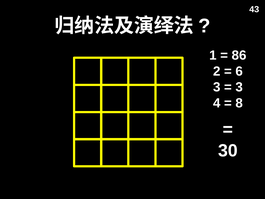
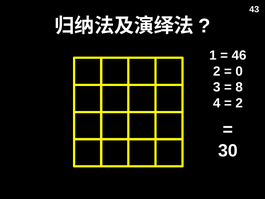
86: 86 -> 46
6: 6 -> 0
3 at (239, 87): 3 -> 8
8 at (239, 103): 8 -> 2
